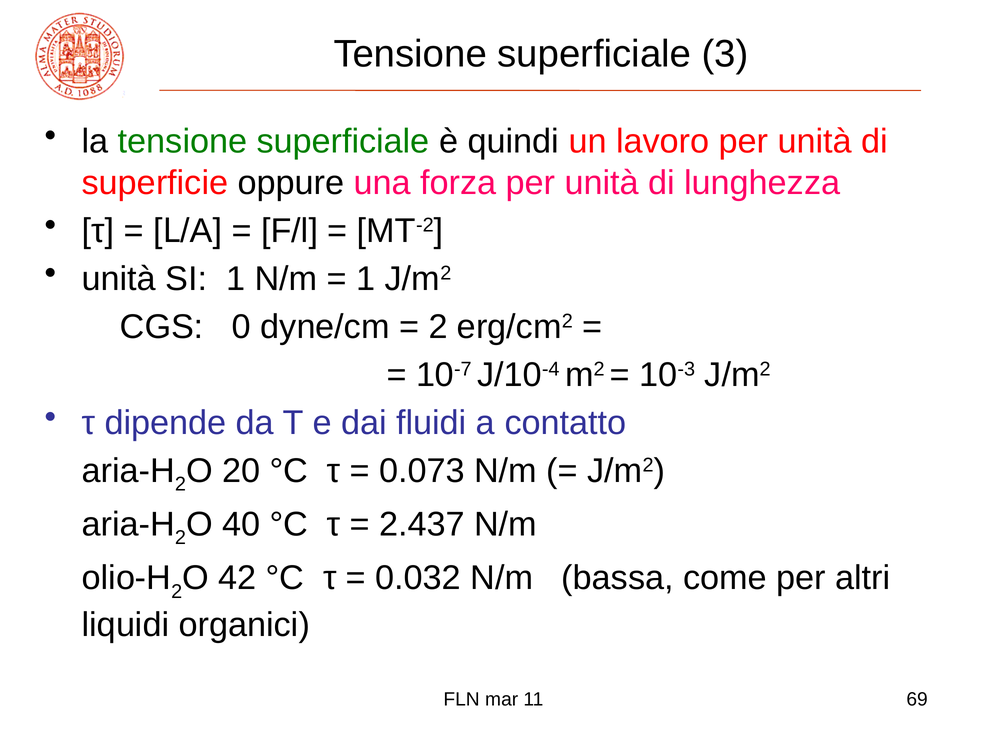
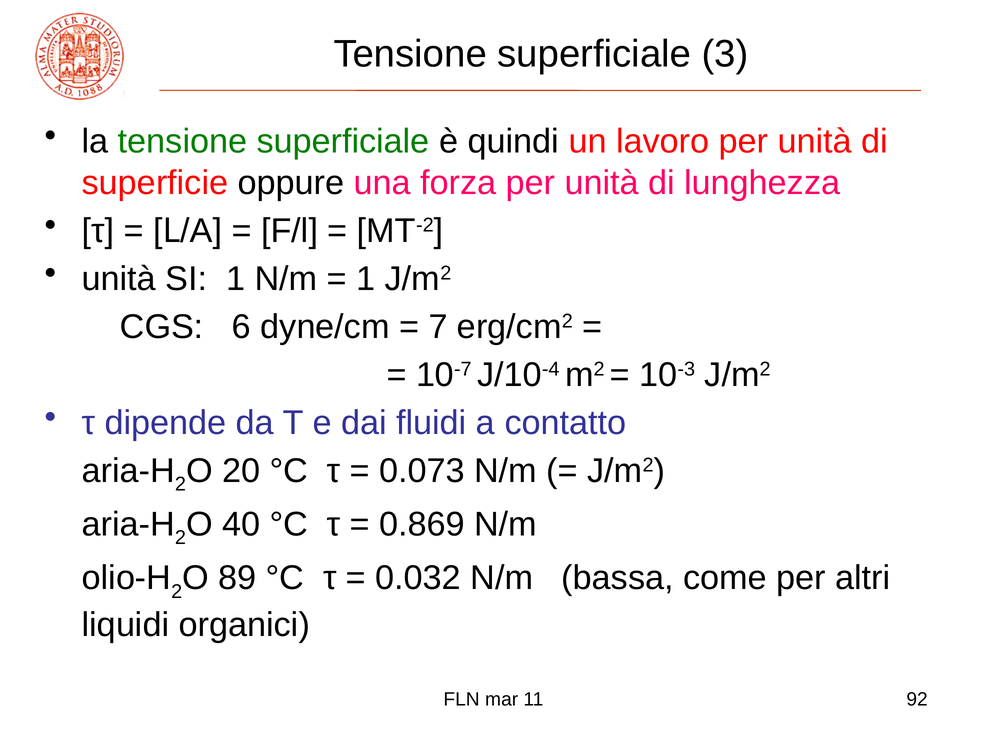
0: 0 -> 6
2 at (438, 326): 2 -> 7
2.437: 2.437 -> 0.869
42: 42 -> 89
69: 69 -> 92
